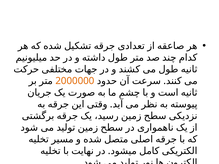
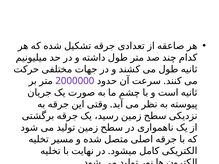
2000000 colour: orange -> purple
